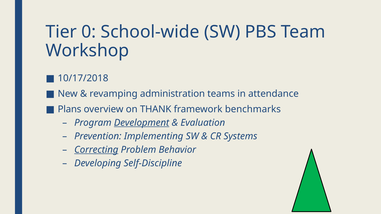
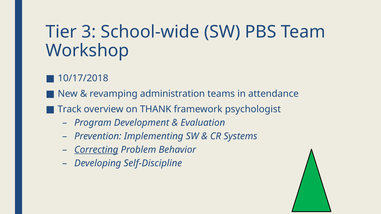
0: 0 -> 3
Plans: Plans -> Track
benchmarks: benchmarks -> psychologist
Development underline: present -> none
